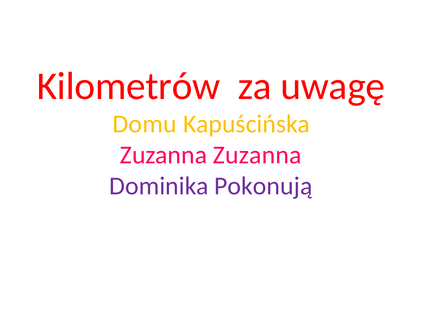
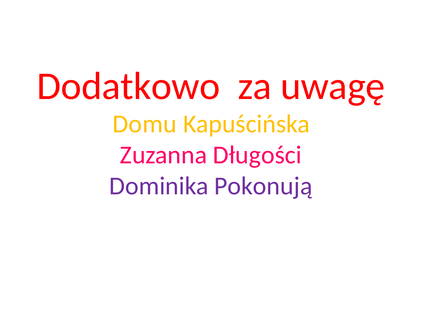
Kilometrów: Kilometrów -> Dodatkowo
Zuzanna Zuzanna: Zuzanna -> Długości
